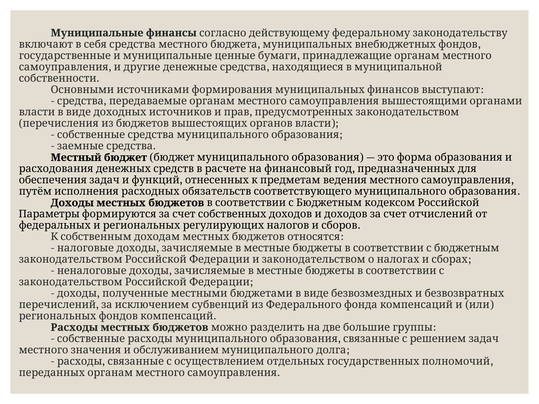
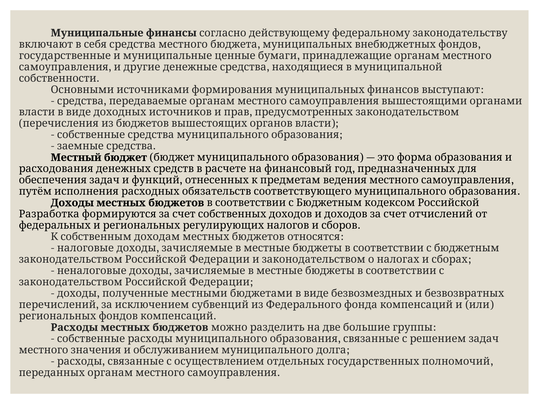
Параметры: Параметры -> Разработка
